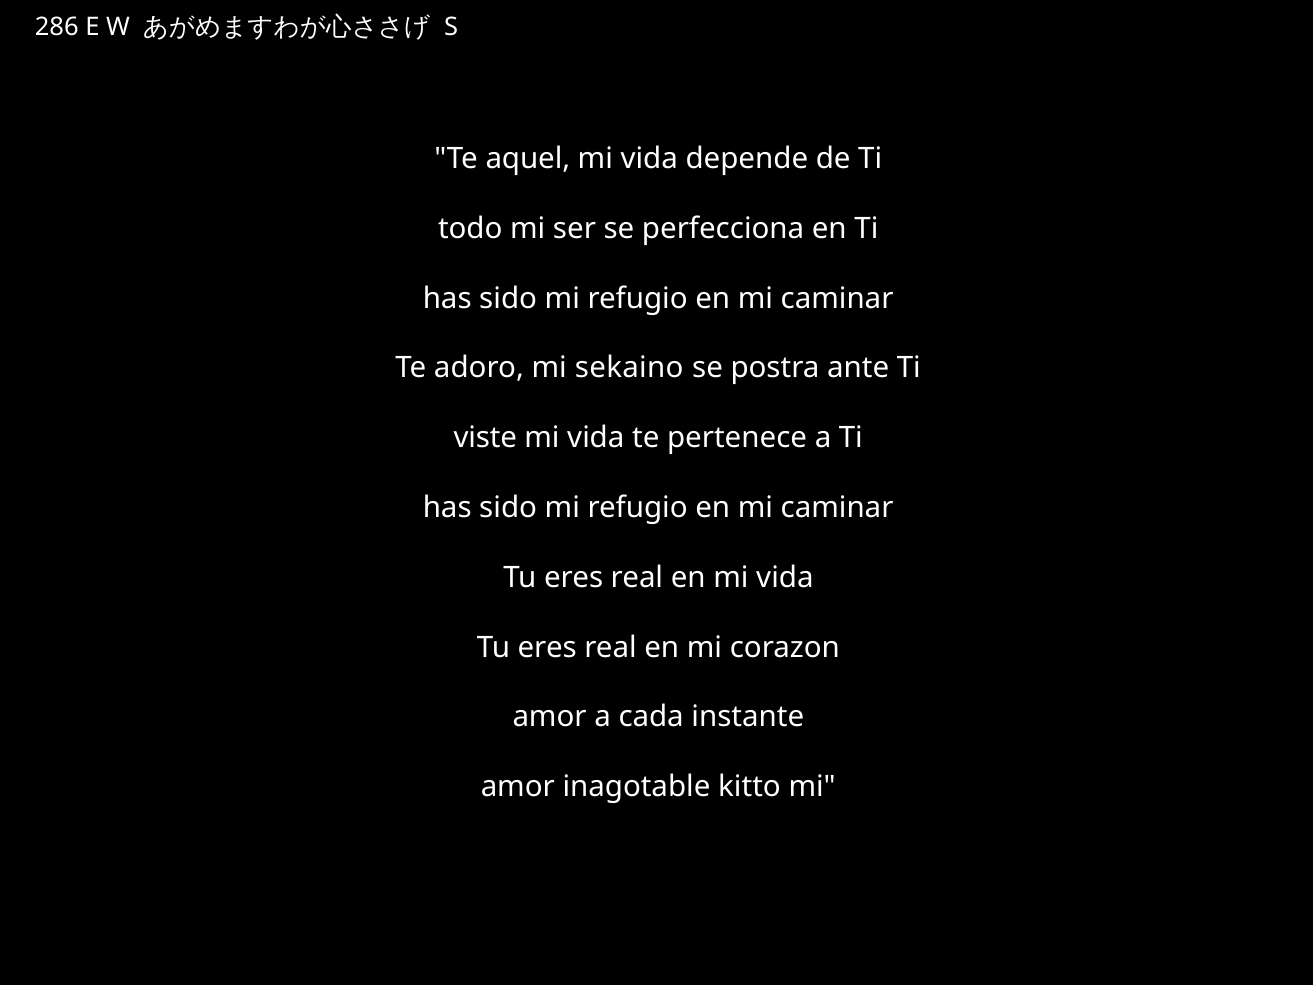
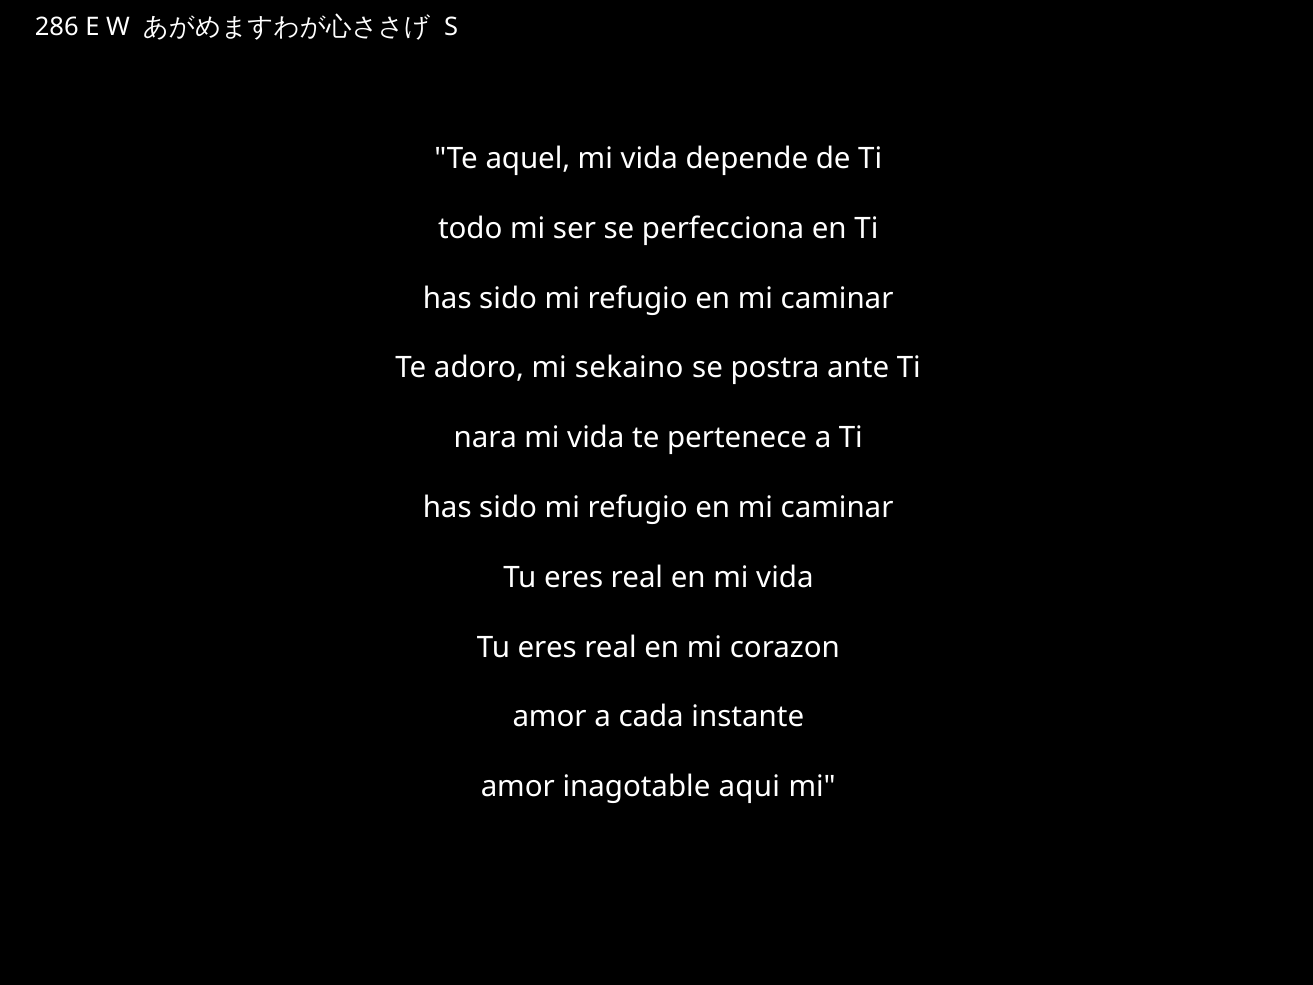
viste: viste -> nara
kitto: kitto -> aqui
